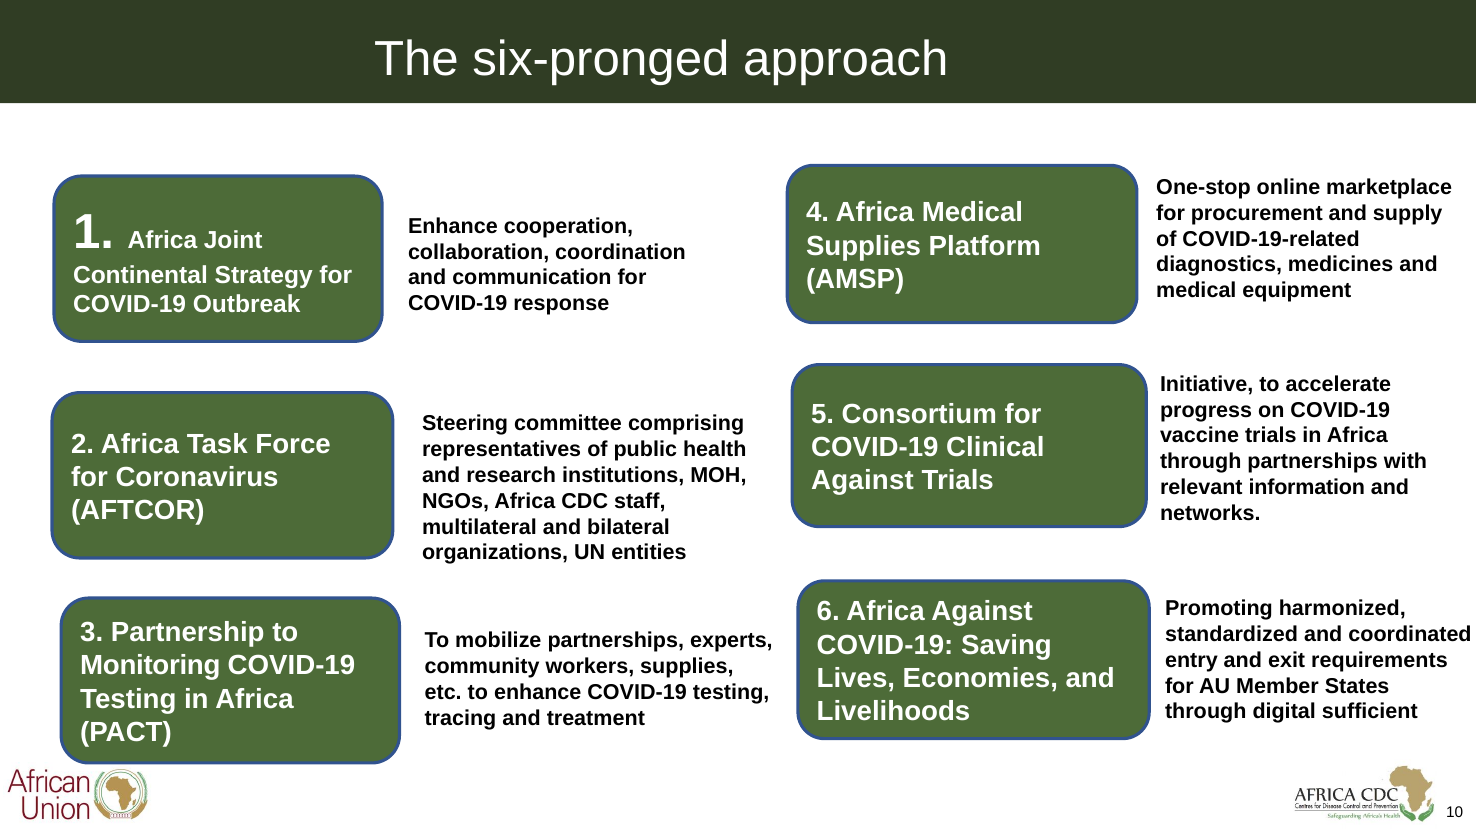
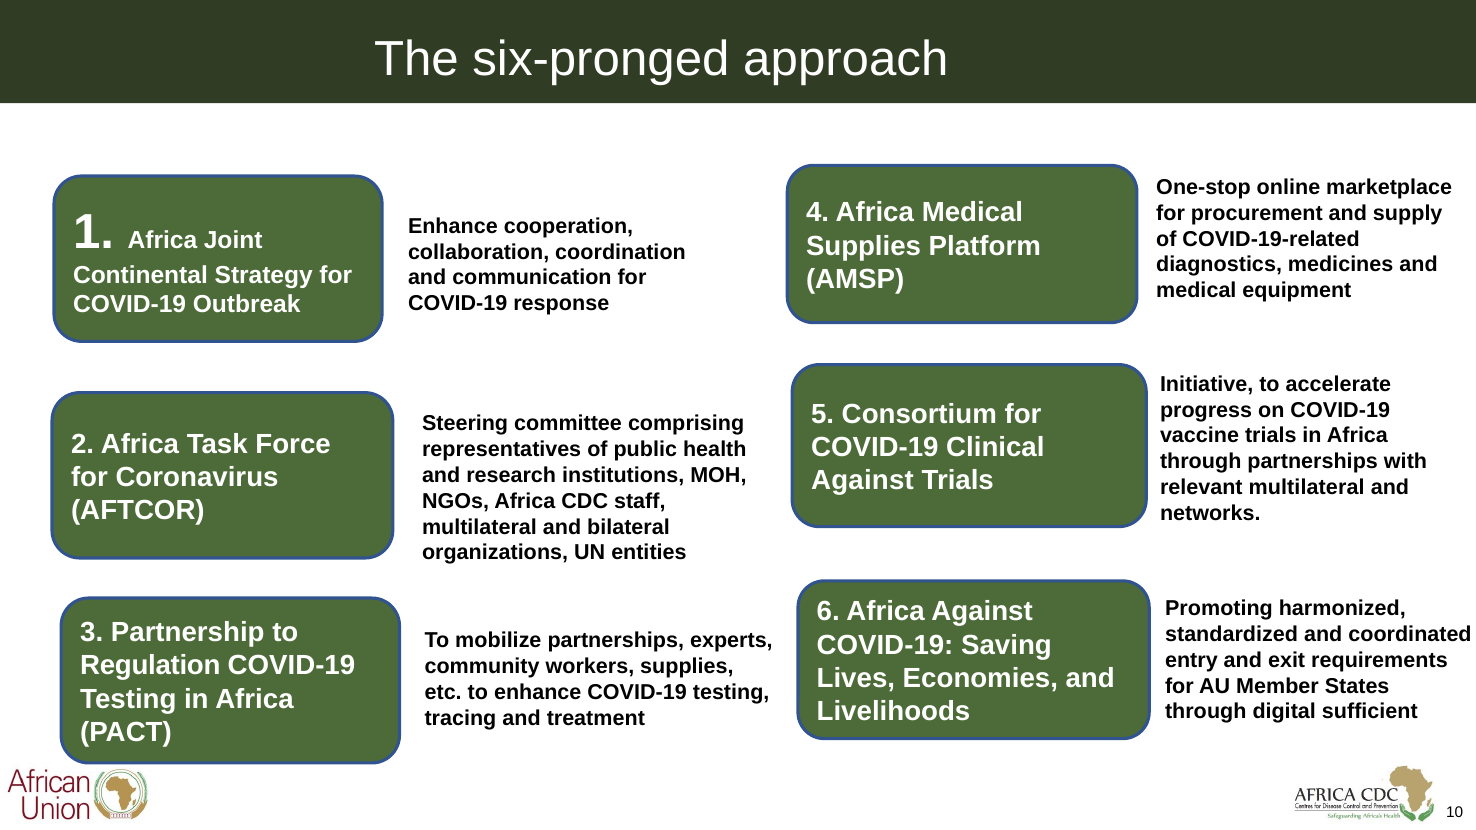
relevant information: information -> multilateral
Monitoring: Monitoring -> Regulation
